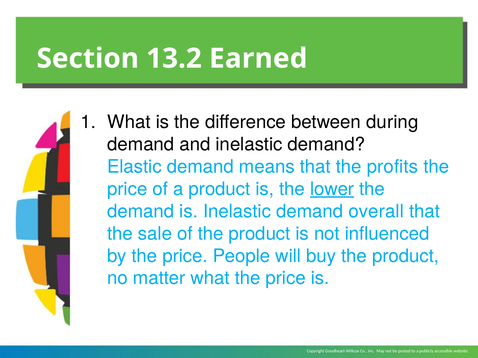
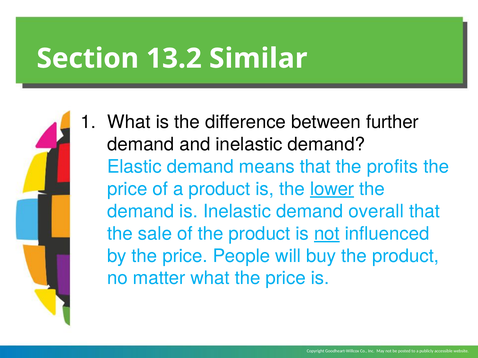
Earned: Earned -> Similar
during: during -> further
not at (327, 234) underline: none -> present
